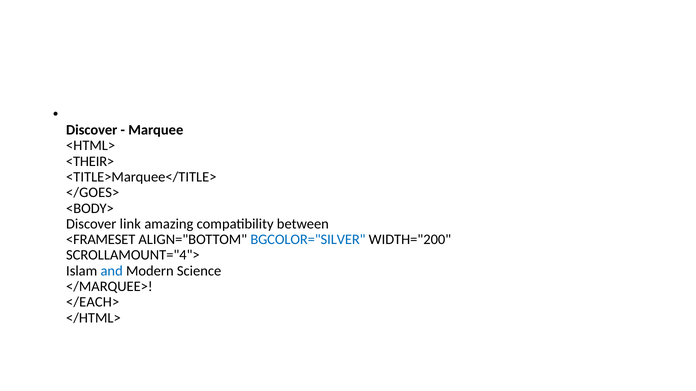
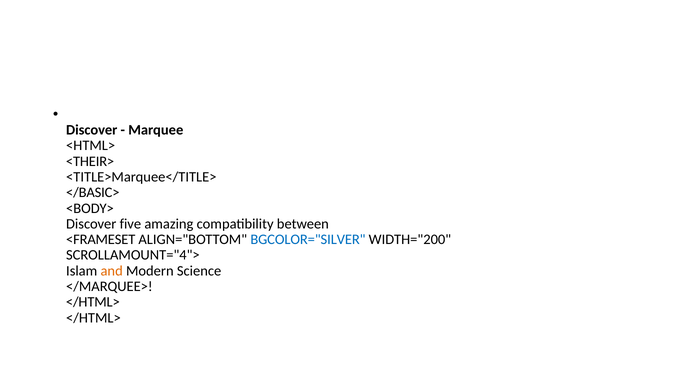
</GOES>: </GOES> -> </BASIC>
link: link -> five
and colour: blue -> orange
</EACH> at (93, 302): </EACH> -> </HTML>
